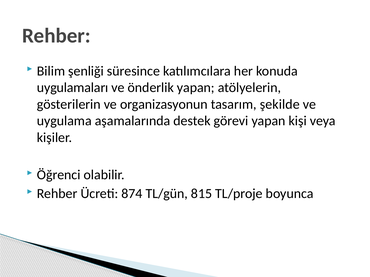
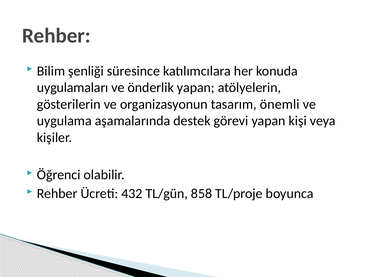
şekilde: şekilde -> önemli
874: 874 -> 432
815: 815 -> 858
